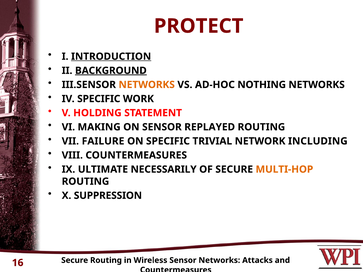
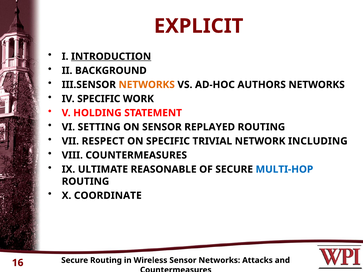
PROTECT: PROTECT -> EXPLICIT
BACKGROUND underline: present -> none
NOTHING: NOTHING -> AUTHORS
MAKING: MAKING -> SETTING
FAILURE: FAILURE -> RESPECT
NECESSARILY: NECESSARILY -> REASONABLE
MULTI-HOP colour: orange -> blue
SUPPRESSION: SUPPRESSION -> COORDINATE
